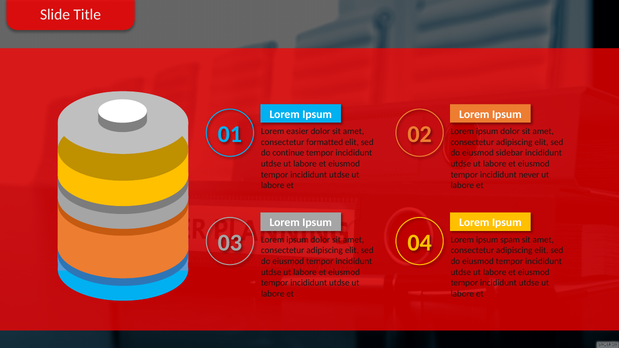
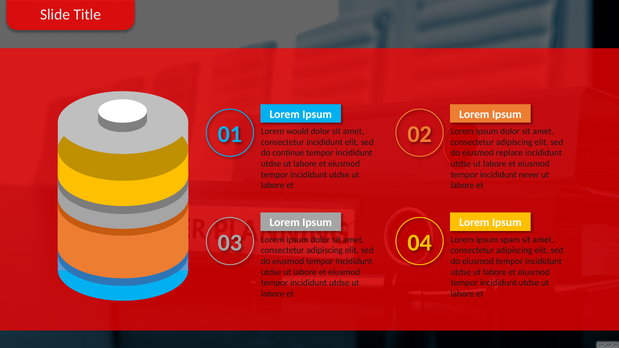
easier: easier -> would
consectetur formatted: formatted -> incididunt
sidebar: sidebar -> replace
